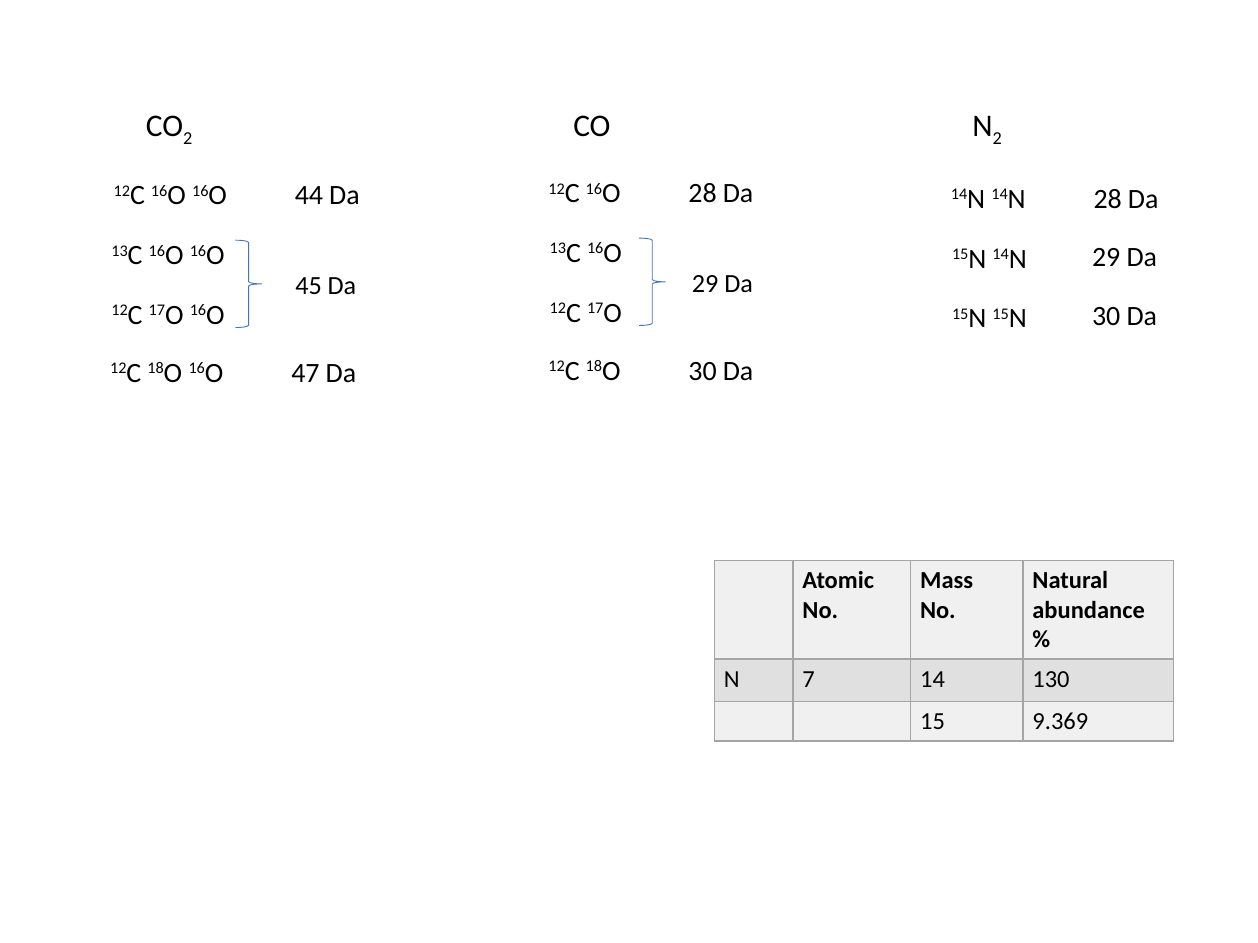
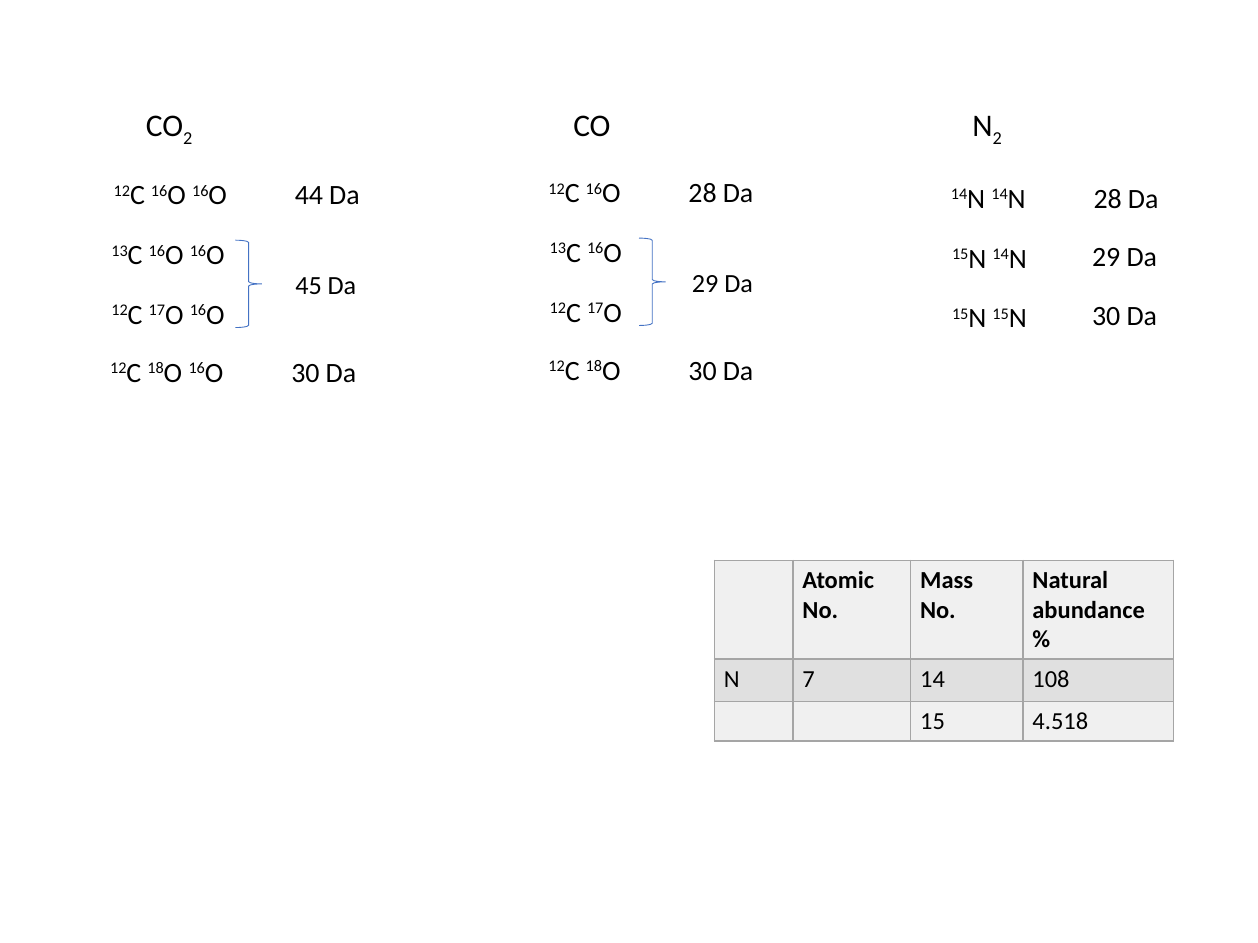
16O 47: 47 -> 30
130: 130 -> 108
9.369: 9.369 -> 4.518
